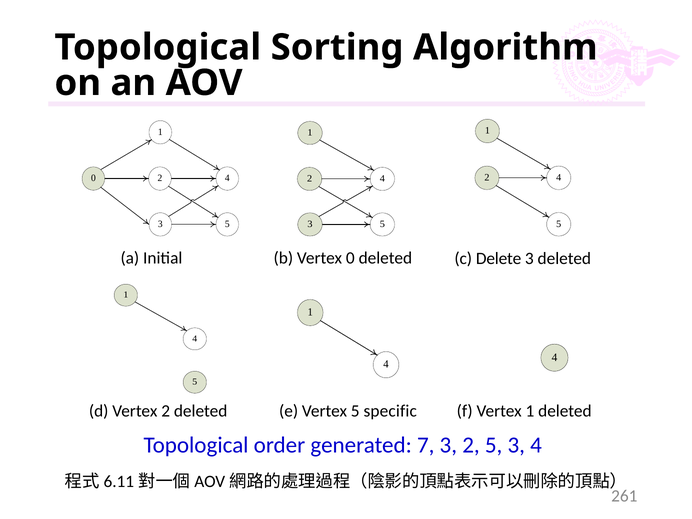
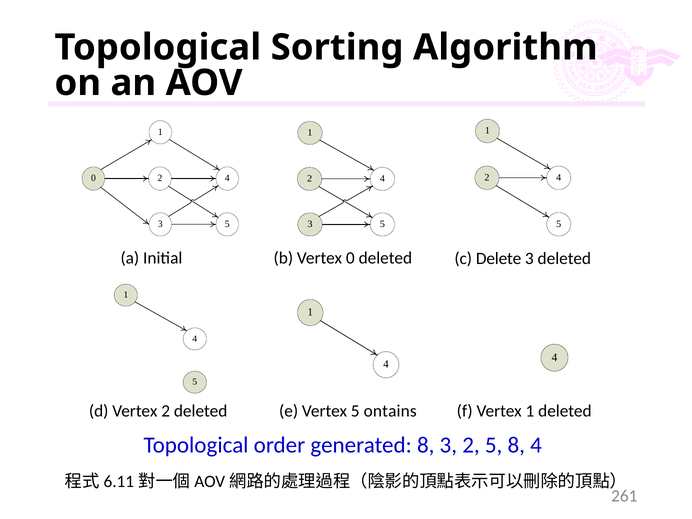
specific: specific -> ontains
generated 7: 7 -> 8
5 3: 3 -> 8
